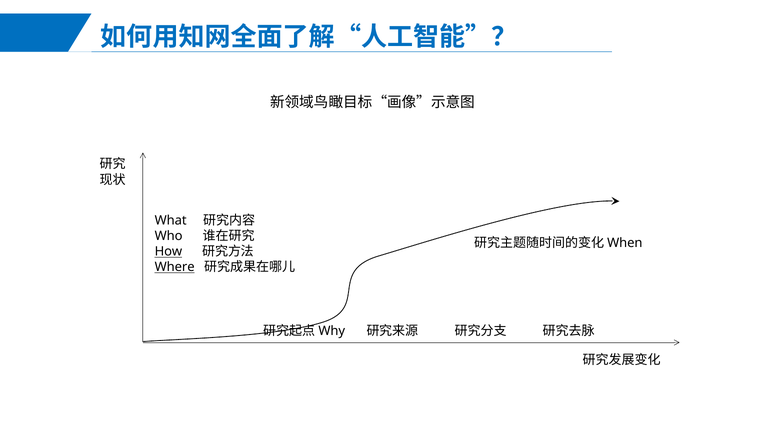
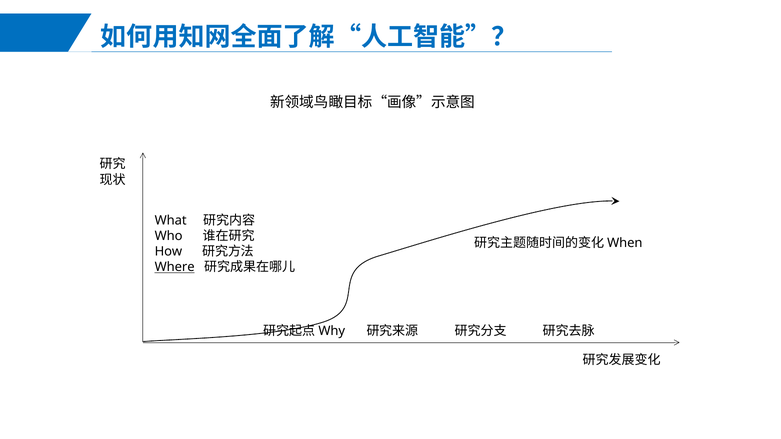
How underline: present -> none
